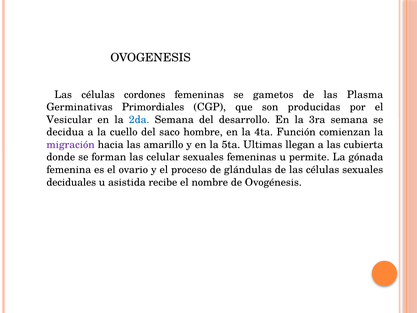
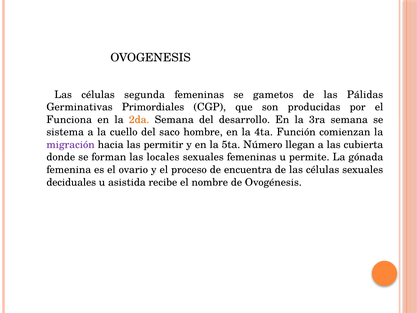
cordones: cordones -> segunda
Plasma: Plasma -> Pálidas
Vesicular: Vesicular -> Funciona
2da colour: blue -> orange
decidua: decidua -> sistema
amarillo: amarillo -> permitir
Ultimas: Ultimas -> Número
celular: celular -> locales
glándulas: glándulas -> encuentra
